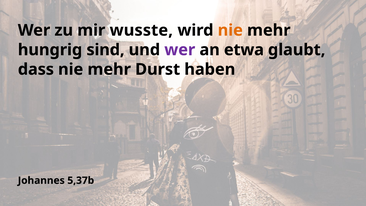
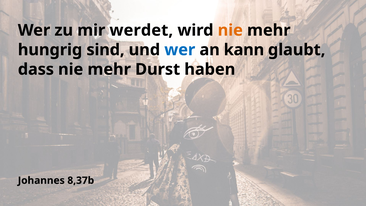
wusste: wusste -> werdet
wer at (180, 50) colour: purple -> blue
etwa: etwa -> kann
5,37b: 5,37b -> 8,37b
